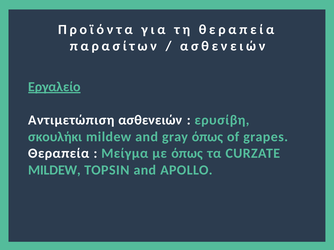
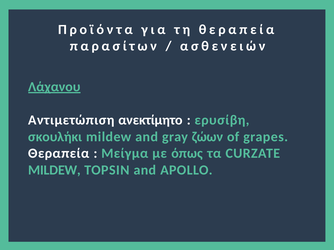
Εργαλείο: Εργαλείο -> Λάχανου
Αντιμετώπιση ασθενειών: ασθενειών -> ανεκτίμητο
gray όπως: όπως -> ζώων
